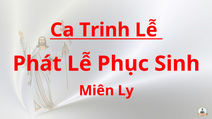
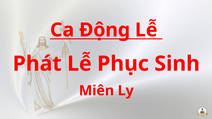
Trinh: Trinh -> Động
